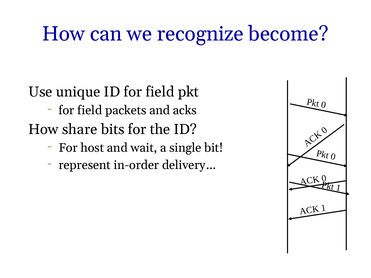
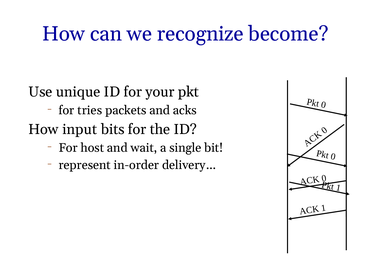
ID for field: field -> your
field at (90, 110): field -> tries
share: share -> input
